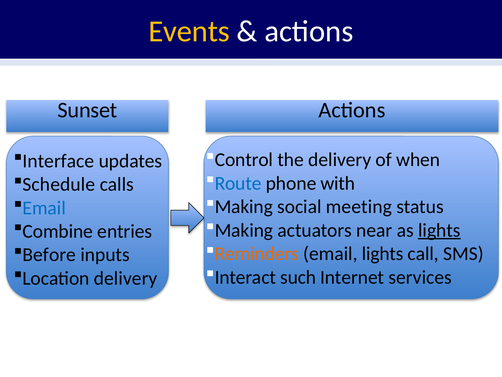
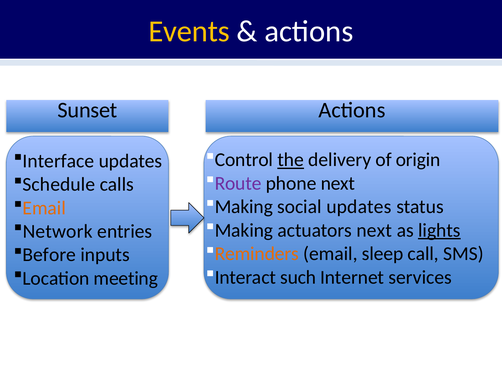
the underline: none -> present
when: when -> origin
Route colour: blue -> purple
phone with: with -> next
social meeting: meeting -> updates
Email at (44, 208) colour: blue -> orange
actuators near: near -> next
Combine: Combine -> Network
email lights: lights -> sleep
Location delivery: delivery -> meeting
